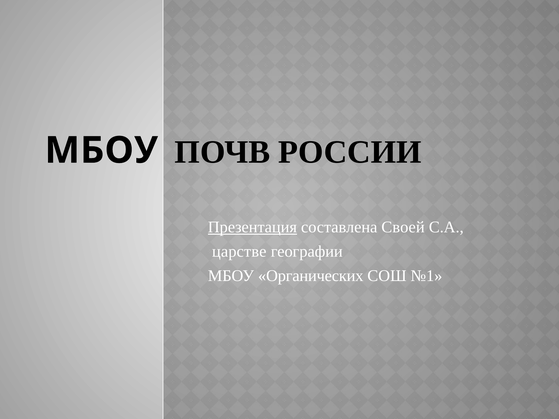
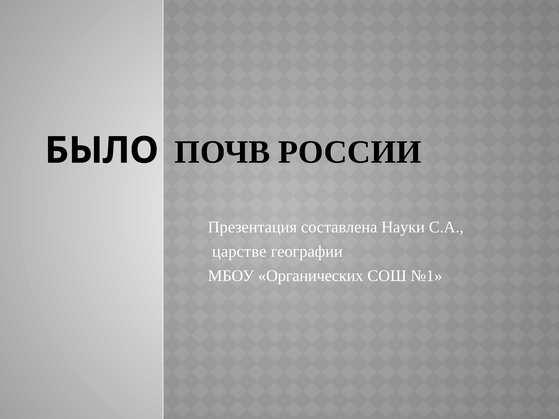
МБОУ at (101, 151): МБОУ -> БЫЛО
Презентация underline: present -> none
Своей: Своей -> Науки
